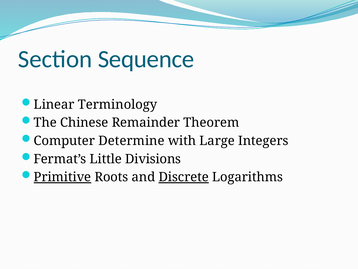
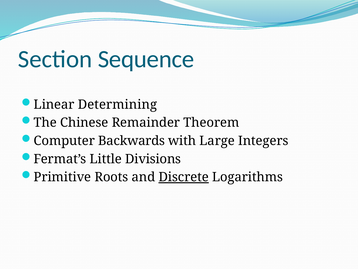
Terminology: Terminology -> Determining
Determine: Determine -> Backwards
Primitive underline: present -> none
